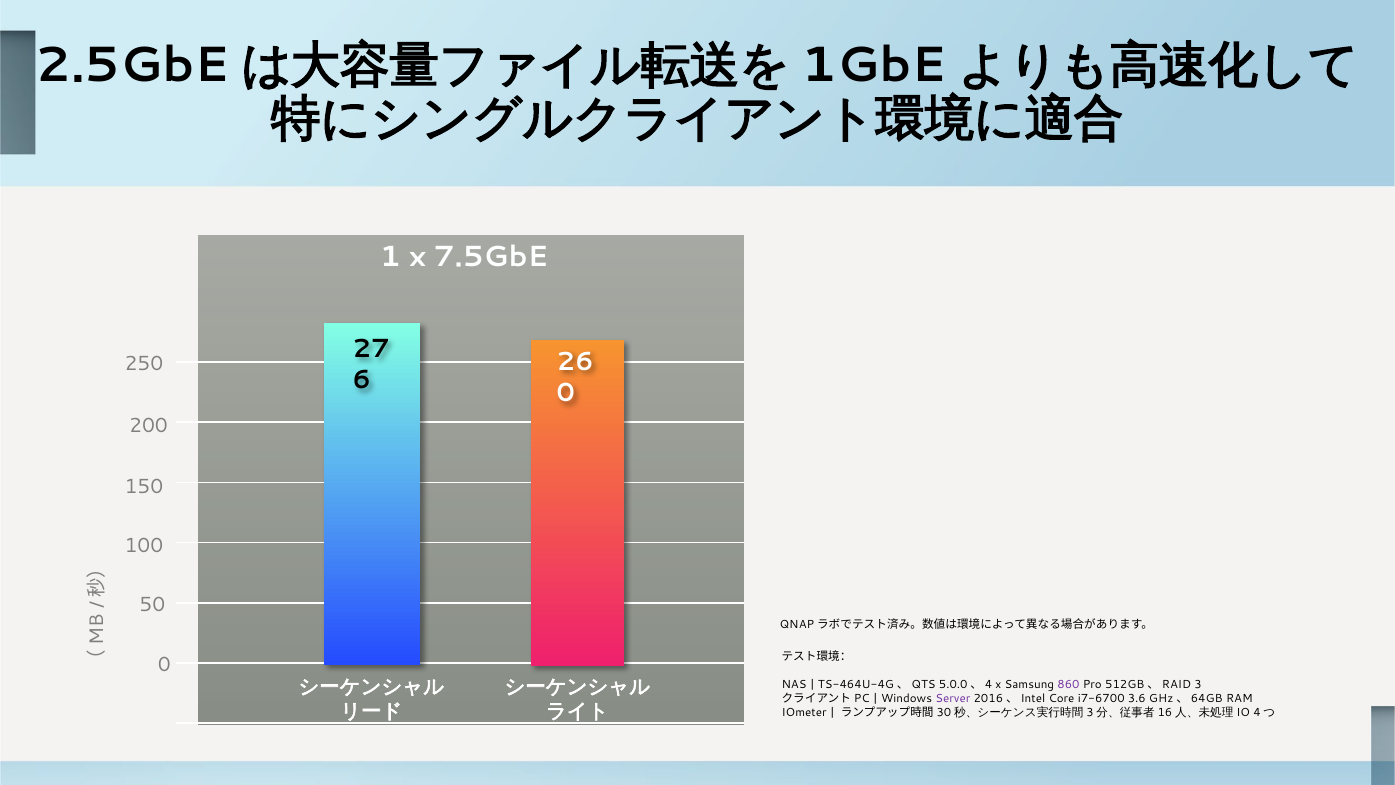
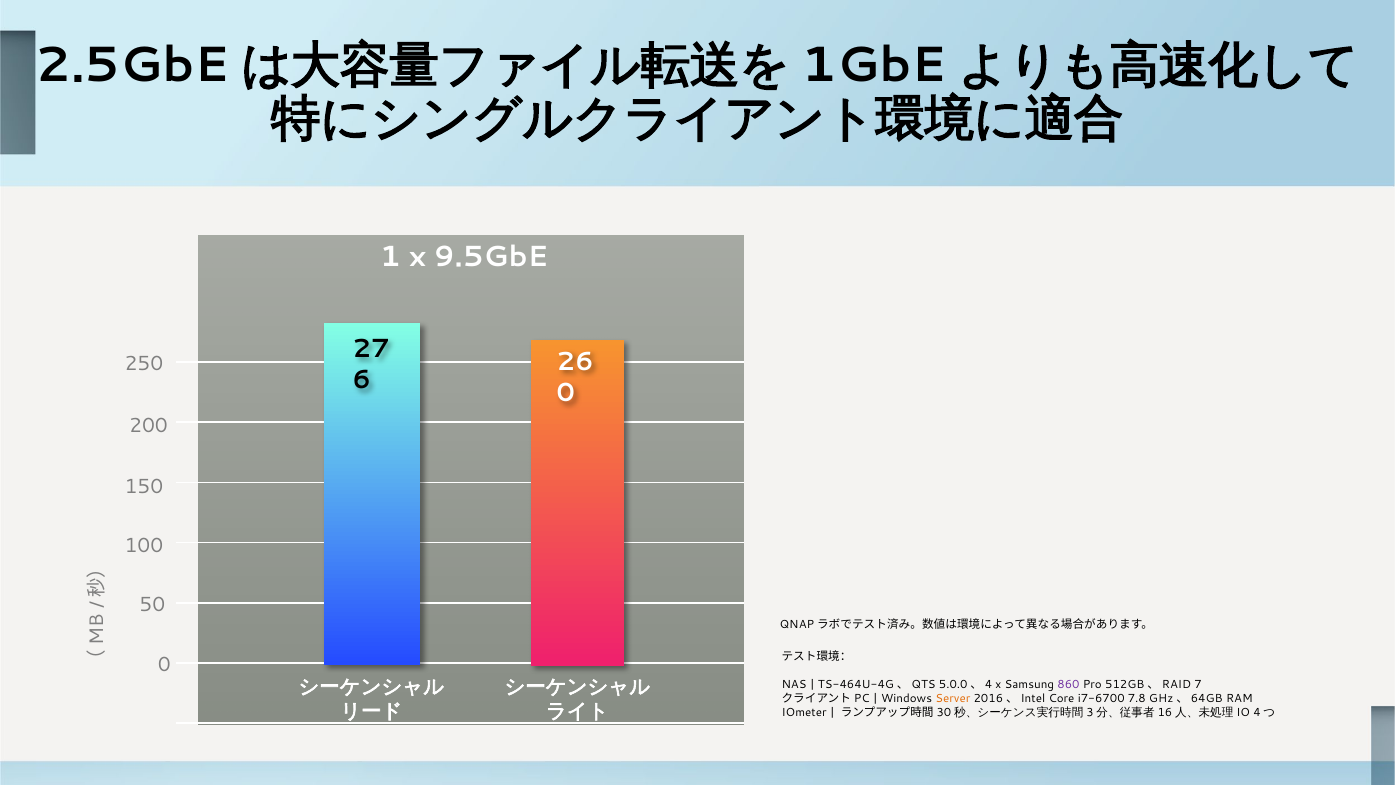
7.5GbE: 7.5GbE -> 9.5GbE
3: 3 -> 7
Server colour: purple -> orange
3.6: 3.6 -> 7.8
